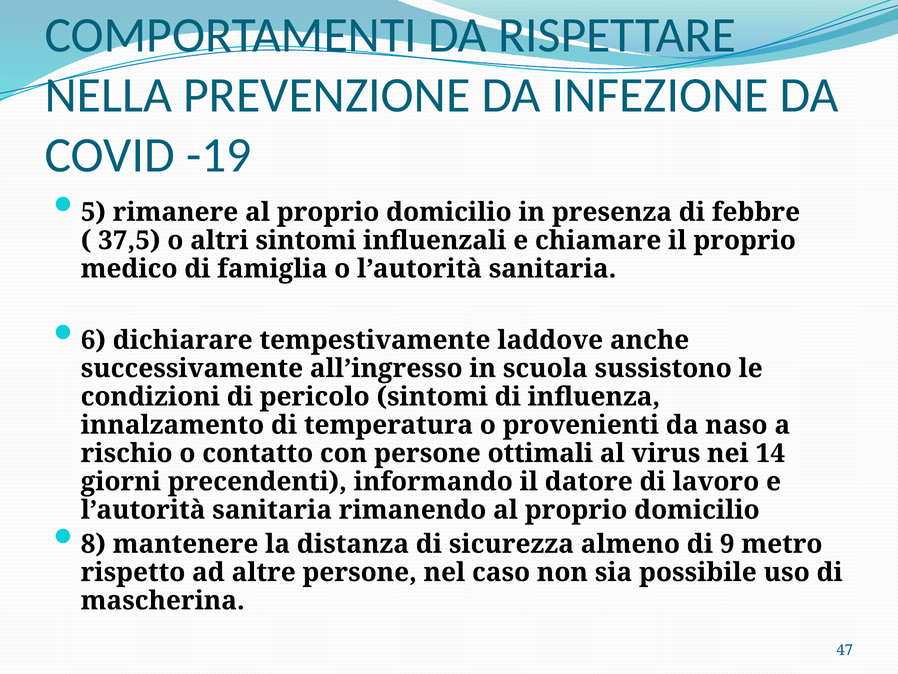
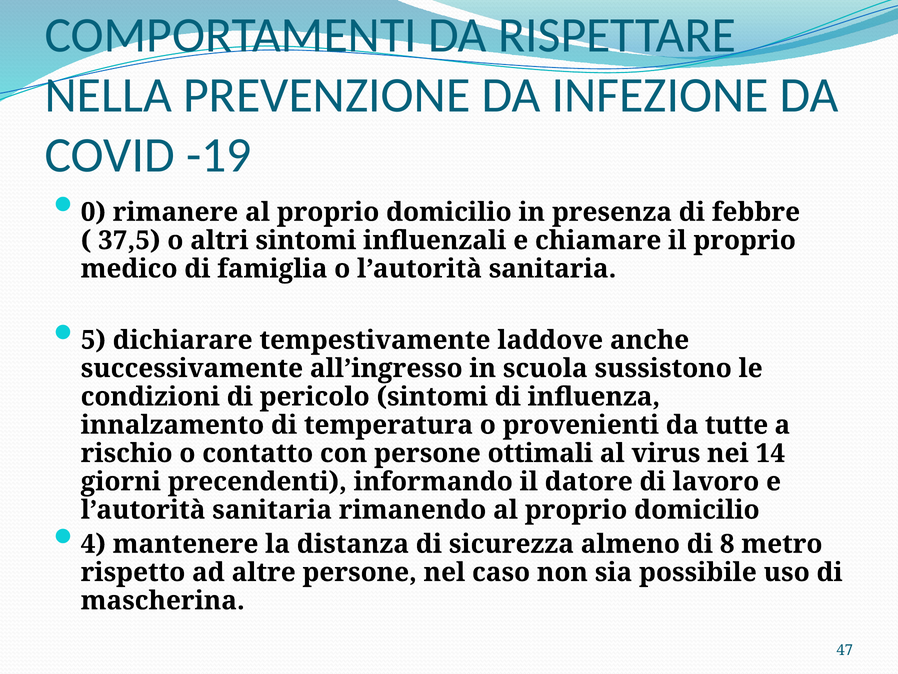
5: 5 -> 0
6: 6 -> 5
naso: naso -> tutte
8: 8 -> 4
9: 9 -> 8
